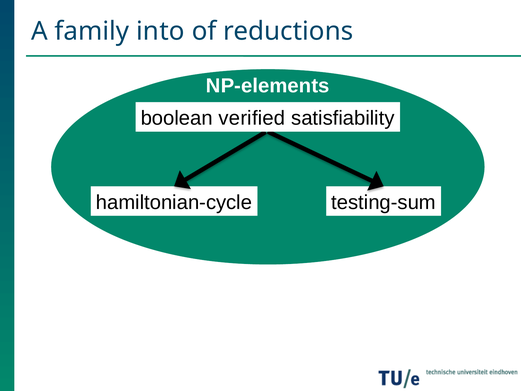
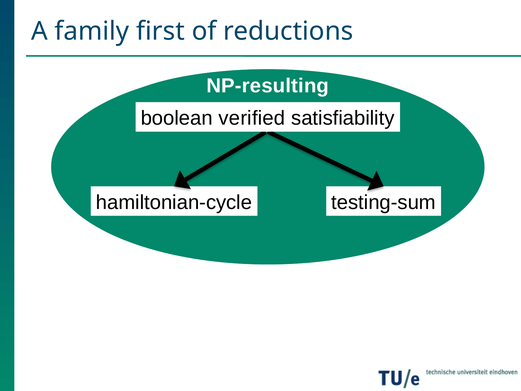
into: into -> first
NP-elements: NP-elements -> NP-resulting
